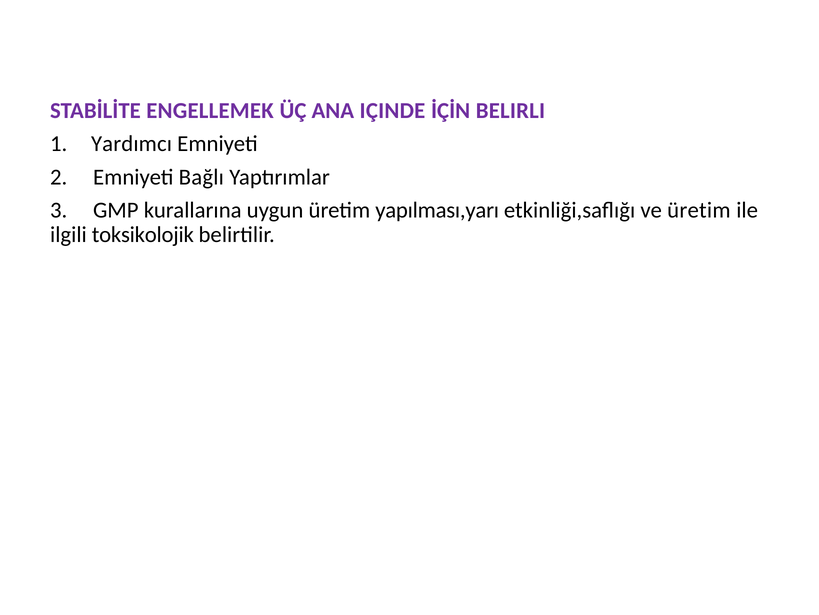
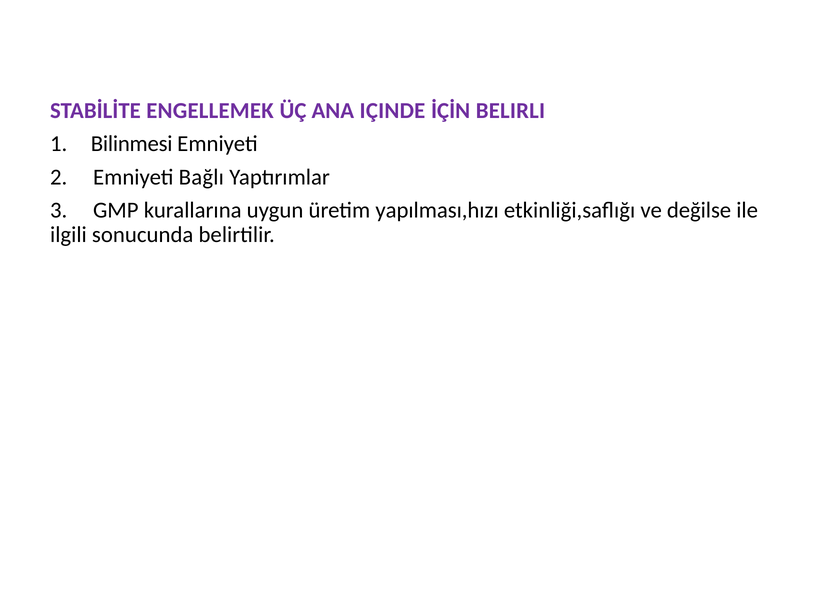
Yardımcı: Yardımcı -> Bilinmesi
yapılması,yarı: yapılması,yarı -> yapılması,hızı
ve üretim: üretim -> değilse
toksikolojik: toksikolojik -> sonucunda
